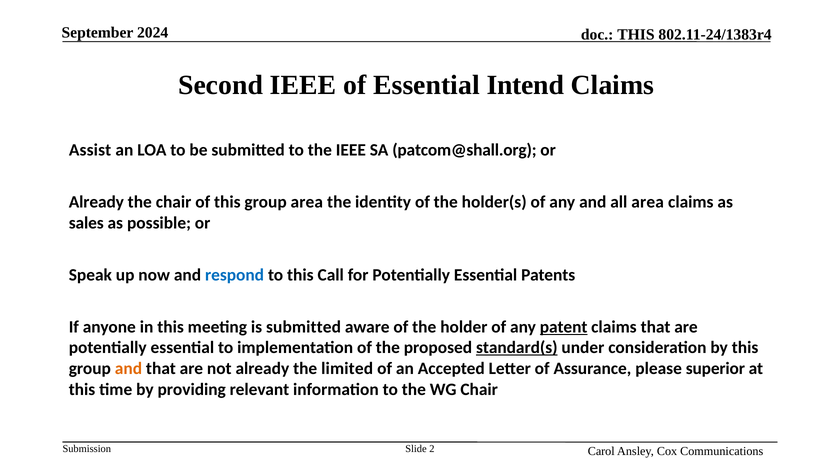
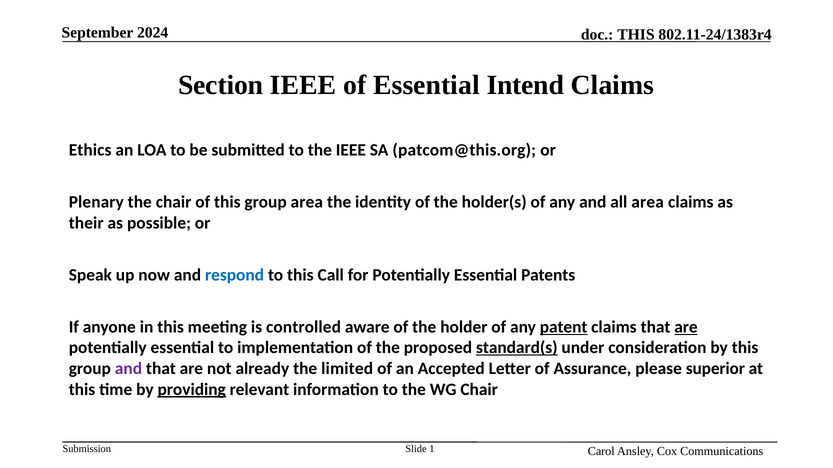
Second: Second -> Section
Assist: Assist -> Ethics
patcom@shall.org: patcom@shall.org -> patcom@this.org
Already at (96, 202): Already -> Plenary
sales: sales -> their
is submitted: submitted -> controlled
are at (686, 327) underline: none -> present
and at (128, 369) colour: orange -> purple
providing underline: none -> present
2: 2 -> 1
